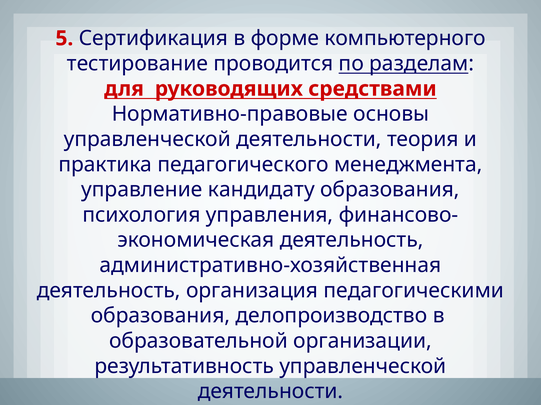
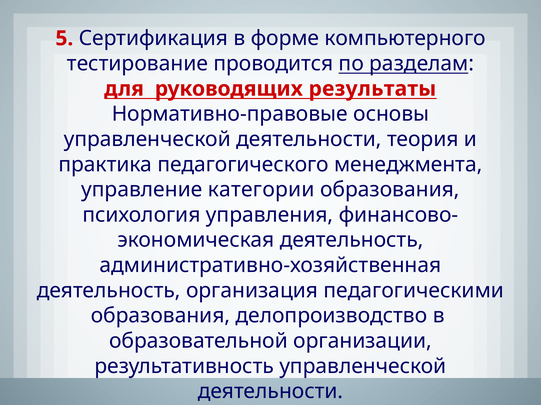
средствами: средствами -> результаты
кандидату: кандидату -> категории
